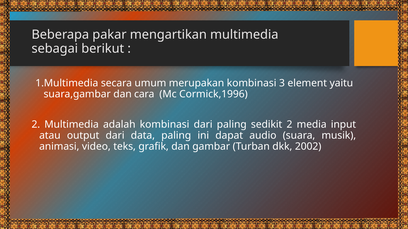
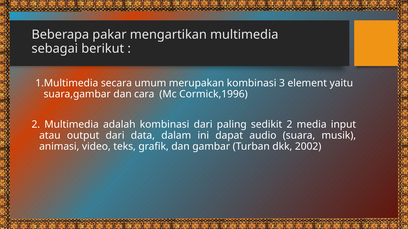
data paling: paling -> dalam
